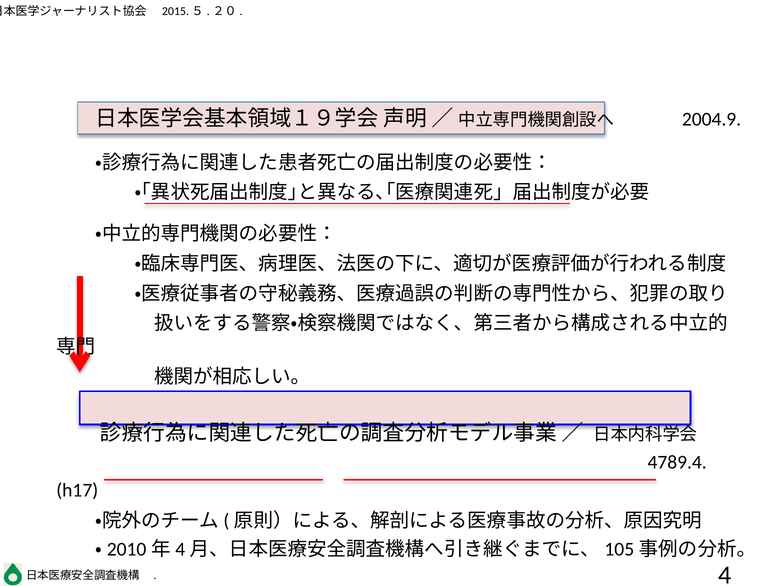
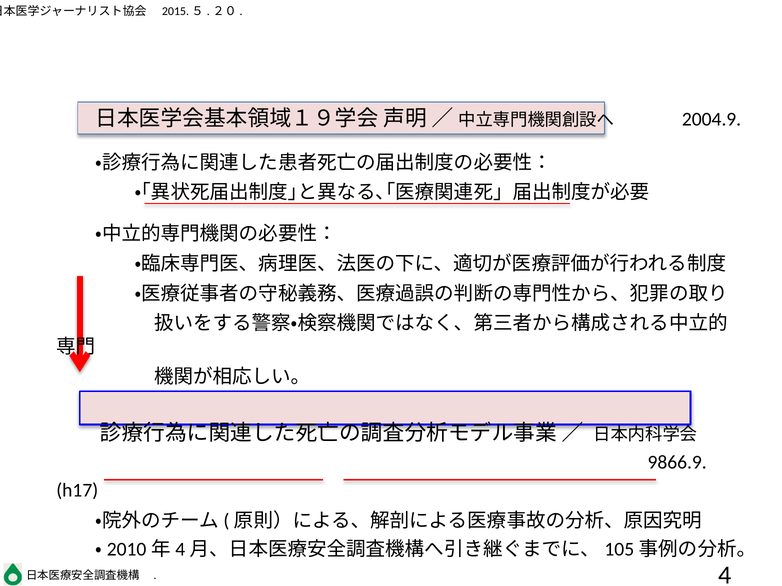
4789.4: 4789.4 -> 9866.9
